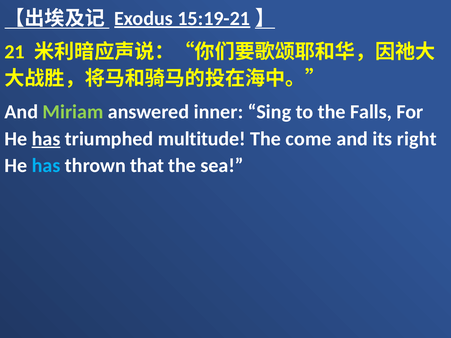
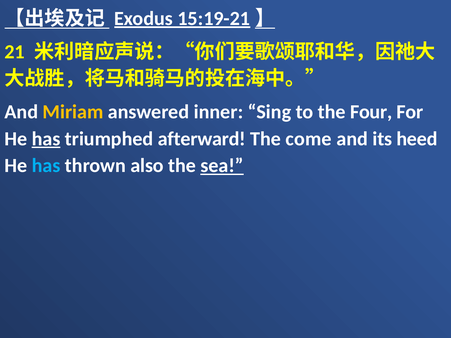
Miriam colour: light green -> yellow
Falls: Falls -> Four
multitude: multitude -> afterward
right: right -> heed
that: that -> also
sea underline: none -> present
